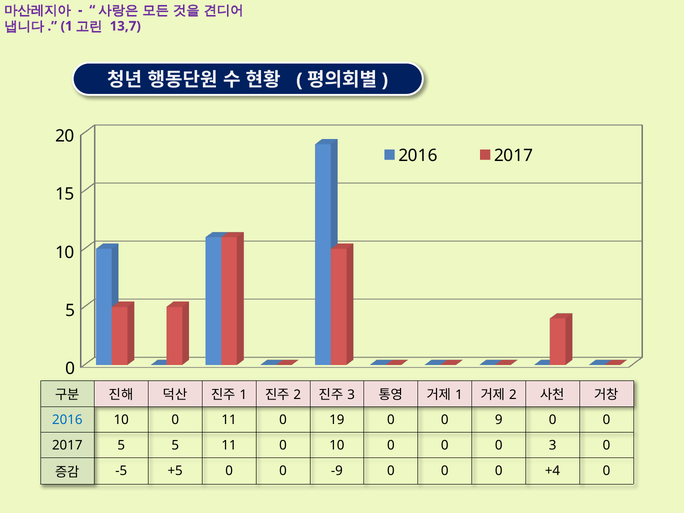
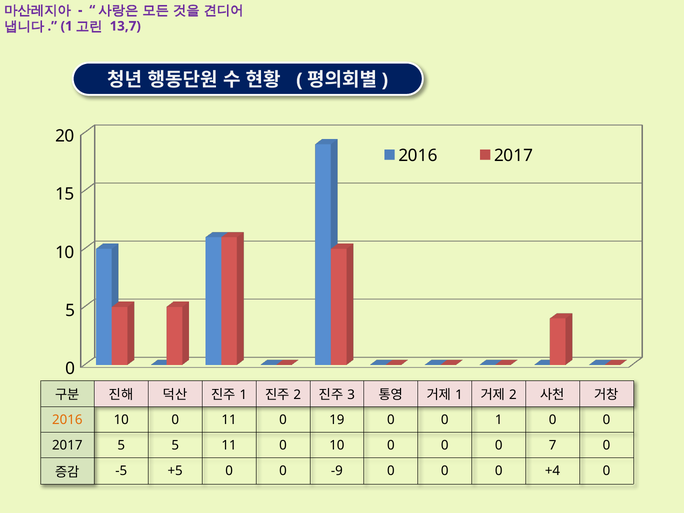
2016 at (67, 420) colour: blue -> orange
0 9: 9 -> 1
0 3: 3 -> 7
